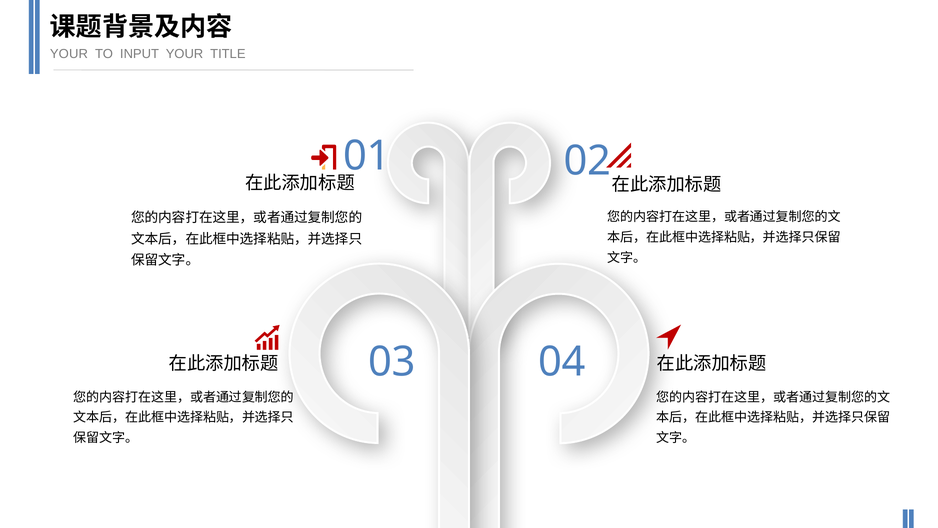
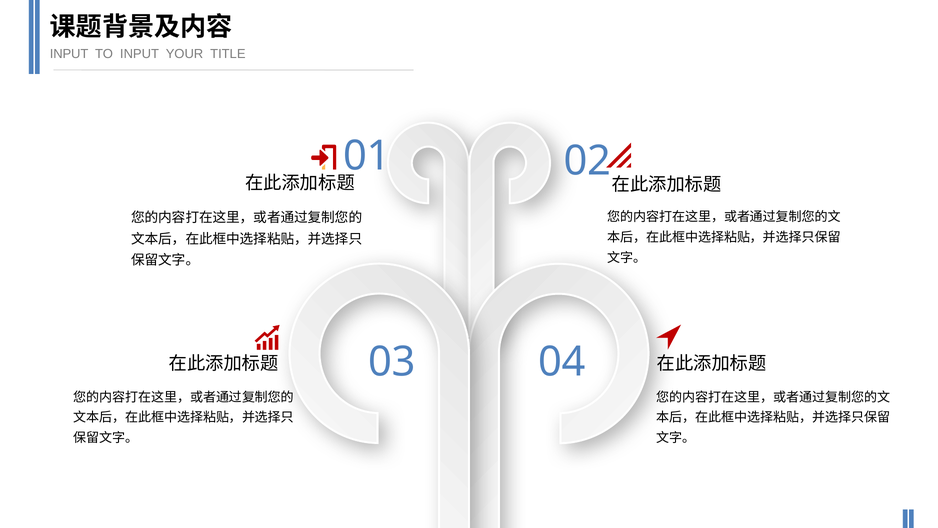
YOUR at (69, 54): YOUR -> INPUT
